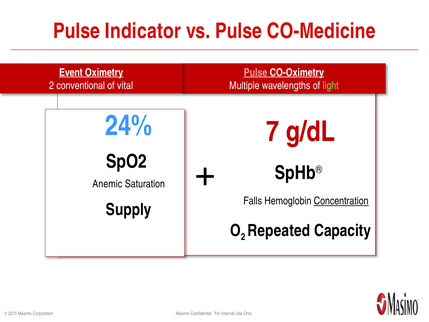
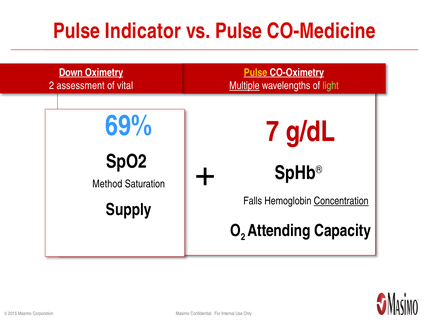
Event: Event -> Down
Pulse at (256, 73) colour: pink -> yellow
conventional: conventional -> assessment
Multiple underline: none -> present
24%: 24% -> 69%
Anemic: Anemic -> Method
Repeated: Repeated -> Attending
